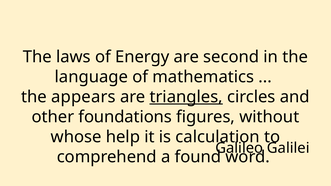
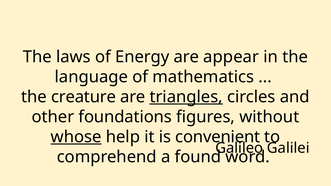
second: second -> appear
appears: appears -> creature
whose underline: none -> present
calculation: calculation -> convenient
